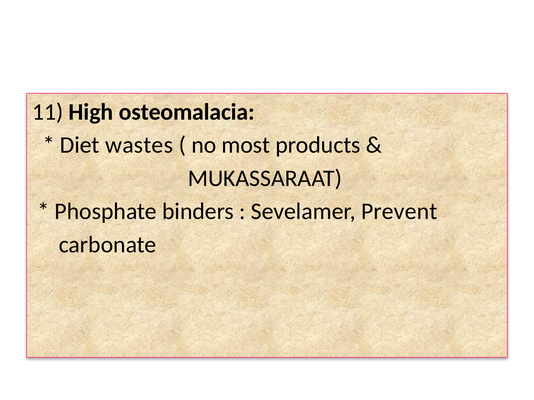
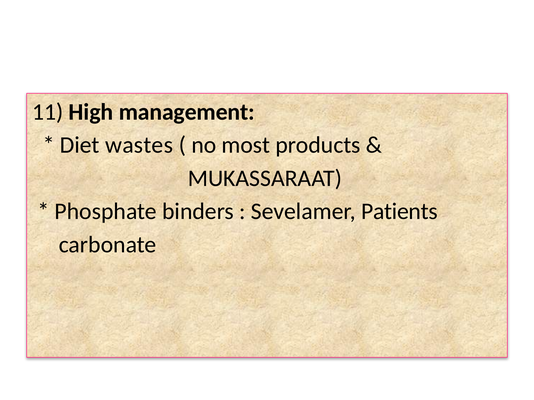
osteomalacia: osteomalacia -> management
Prevent: Prevent -> Patients
